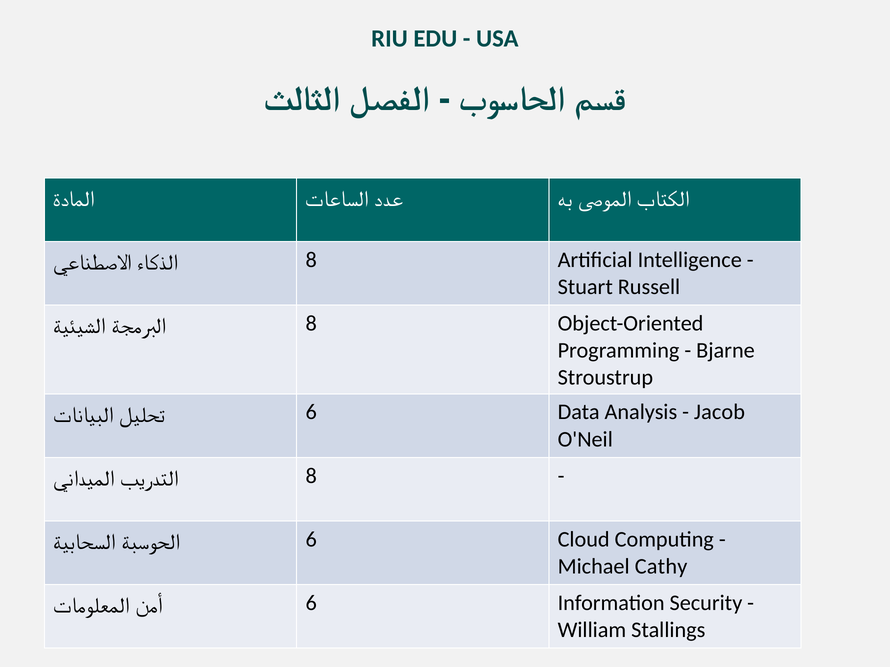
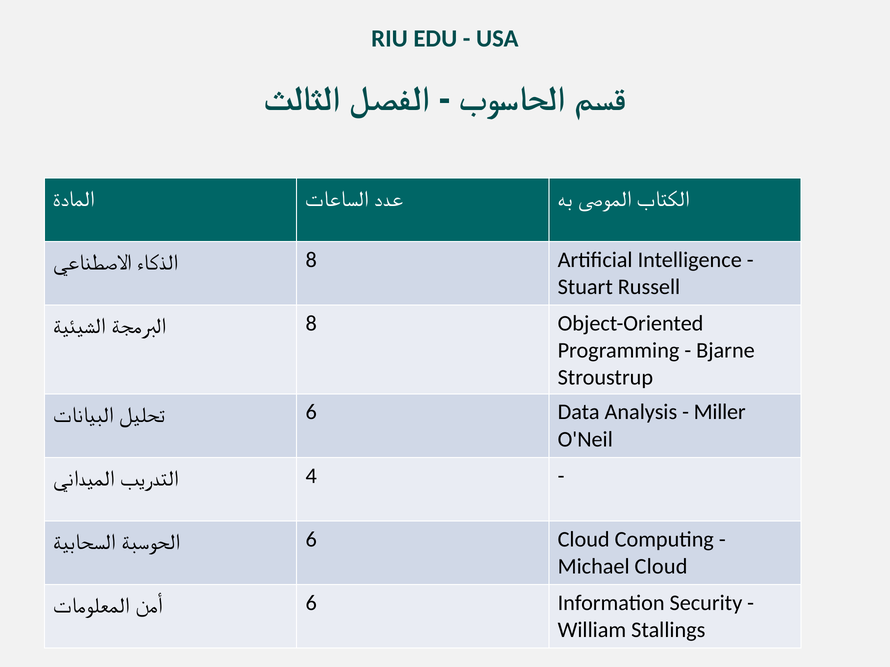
Jacob: Jacob -> Miller
8 at (311, 476): 8 -> 4
Michael Cathy: Cathy -> Cloud
